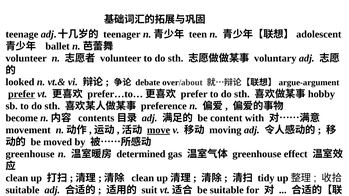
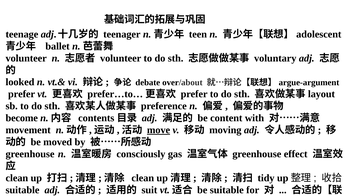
prefer at (22, 94) underline: present -> none
hobby: hobby -> layout
determined: determined -> consciously
